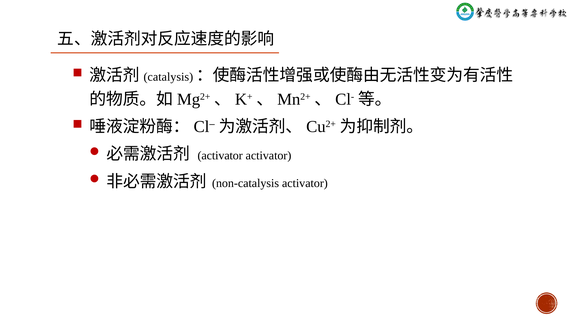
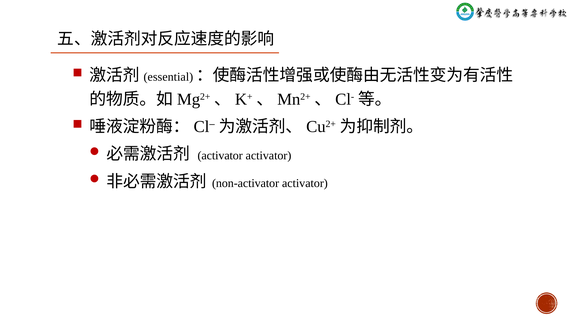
catalysis: catalysis -> essential
non-catalysis: non-catalysis -> non-activator
